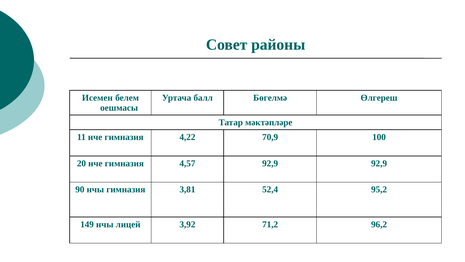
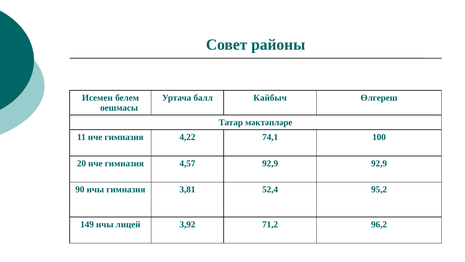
Бөгелмә: Бөгелмә -> Кайбыч
70,9: 70,9 -> 74,1
